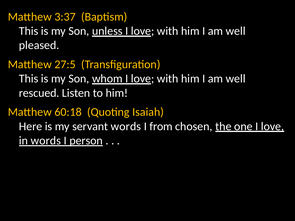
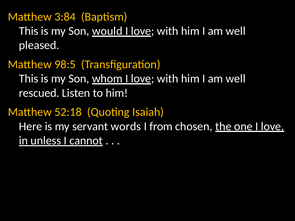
3:37: 3:37 -> 3:84
unless: unless -> would
27:5: 27:5 -> 98:5
60:18: 60:18 -> 52:18
in words: words -> unless
person: person -> cannot
